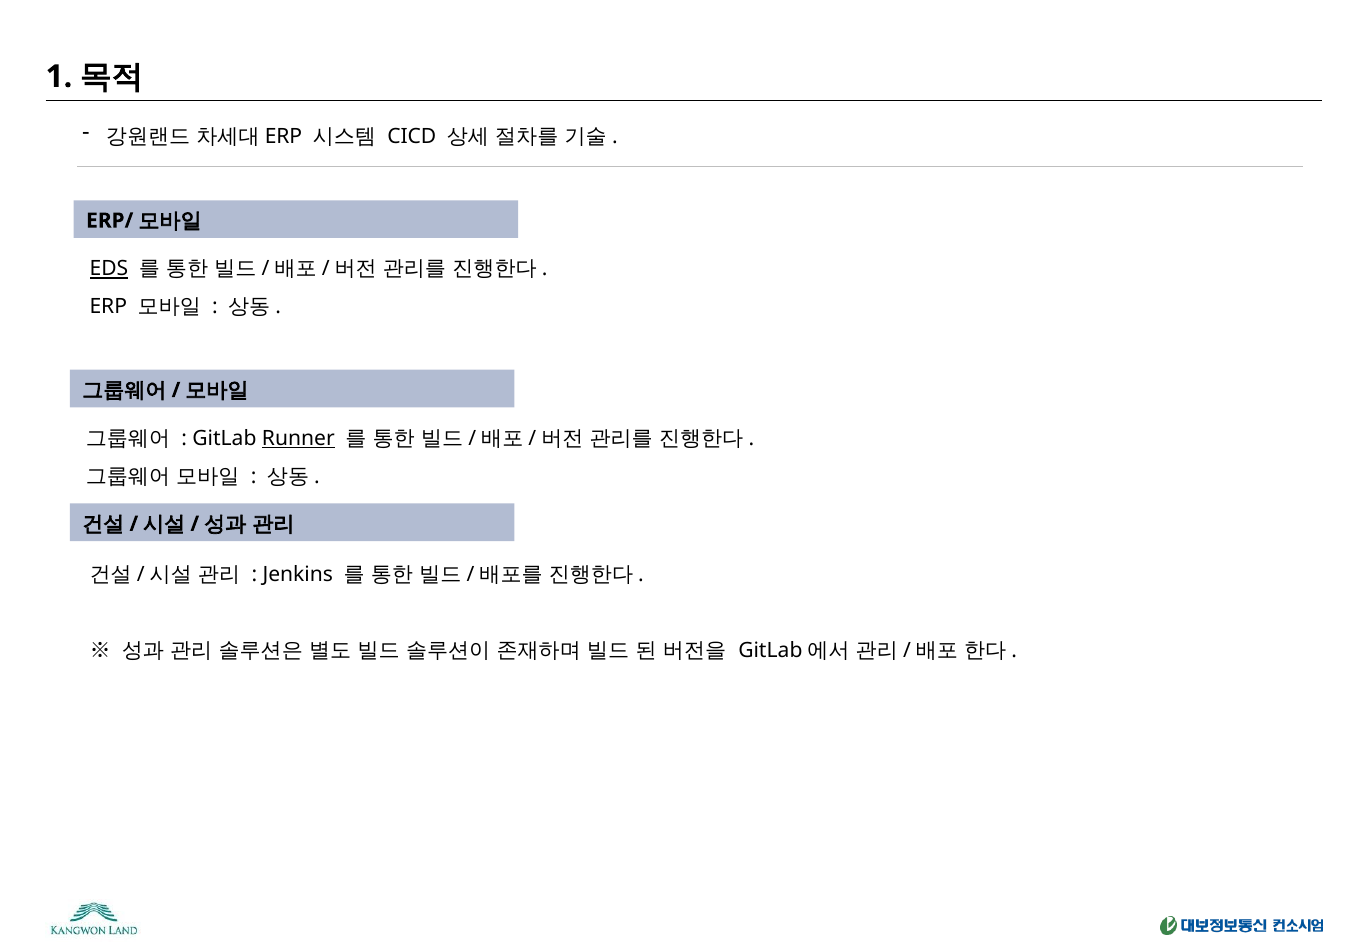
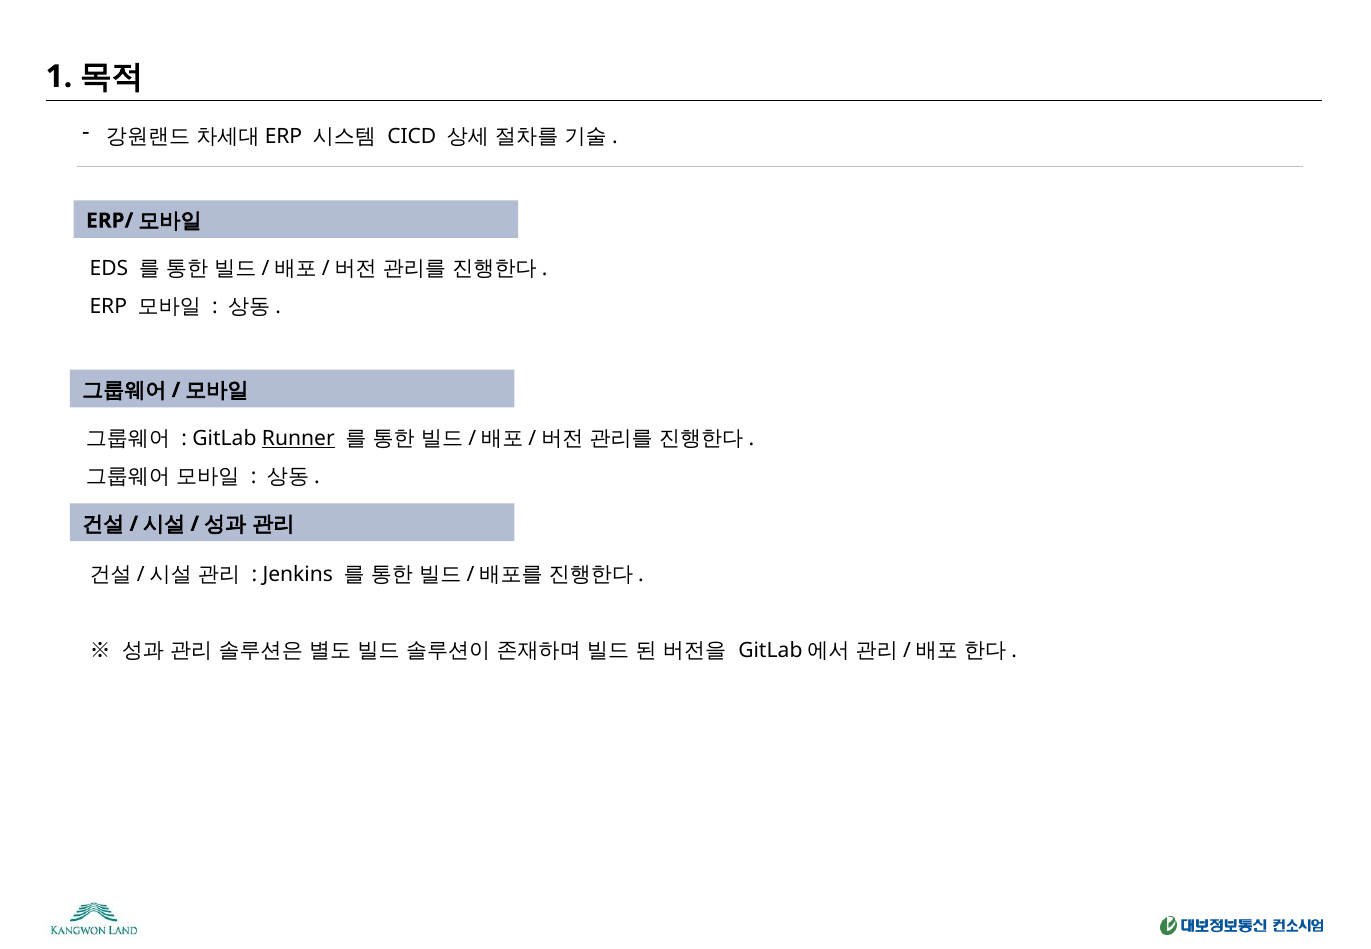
EDS underline: present -> none
